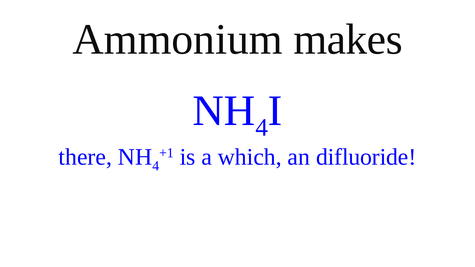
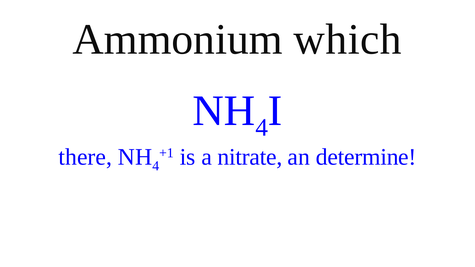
makes: makes -> which
which: which -> nitrate
difluoride: difluoride -> determine
